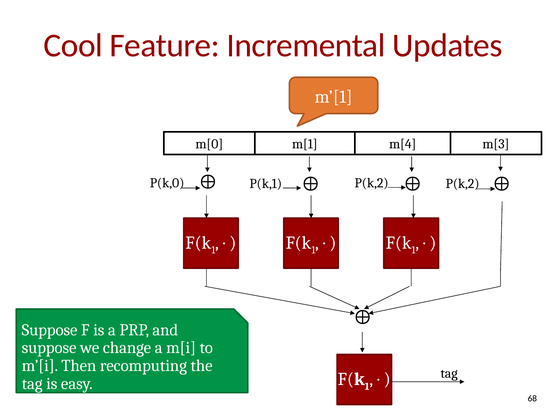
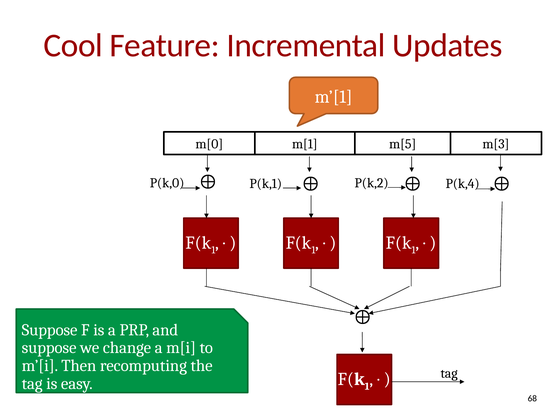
m[4: m[4 -> m[5
P(k,2 P(k,2: P(k,2 -> P(k,4
